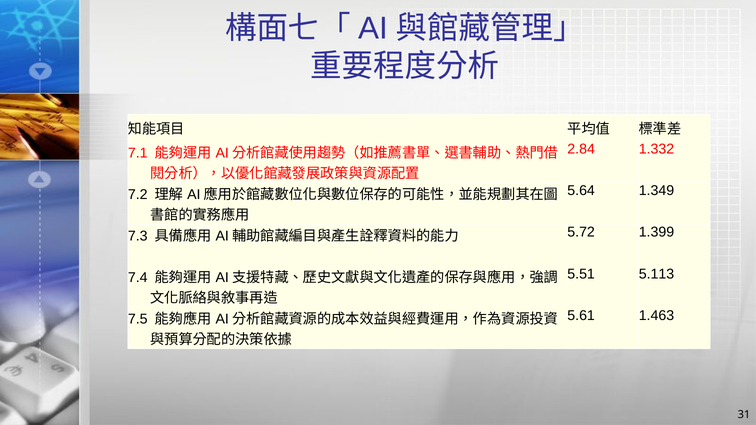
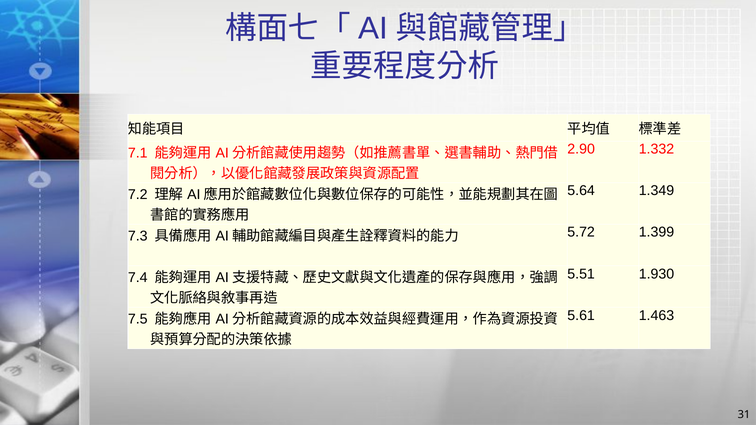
2.84: 2.84 -> 2.90
5.113: 5.113 -> 1.930
